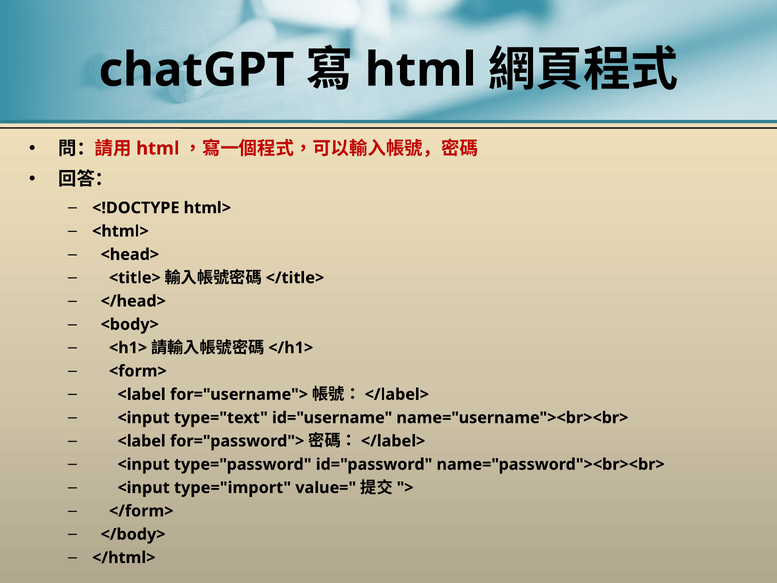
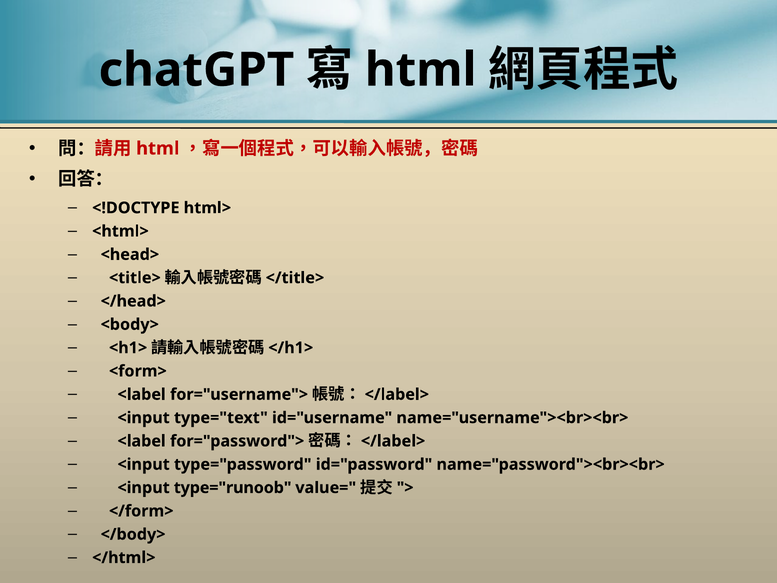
type="import: type="import -> type="runoob
